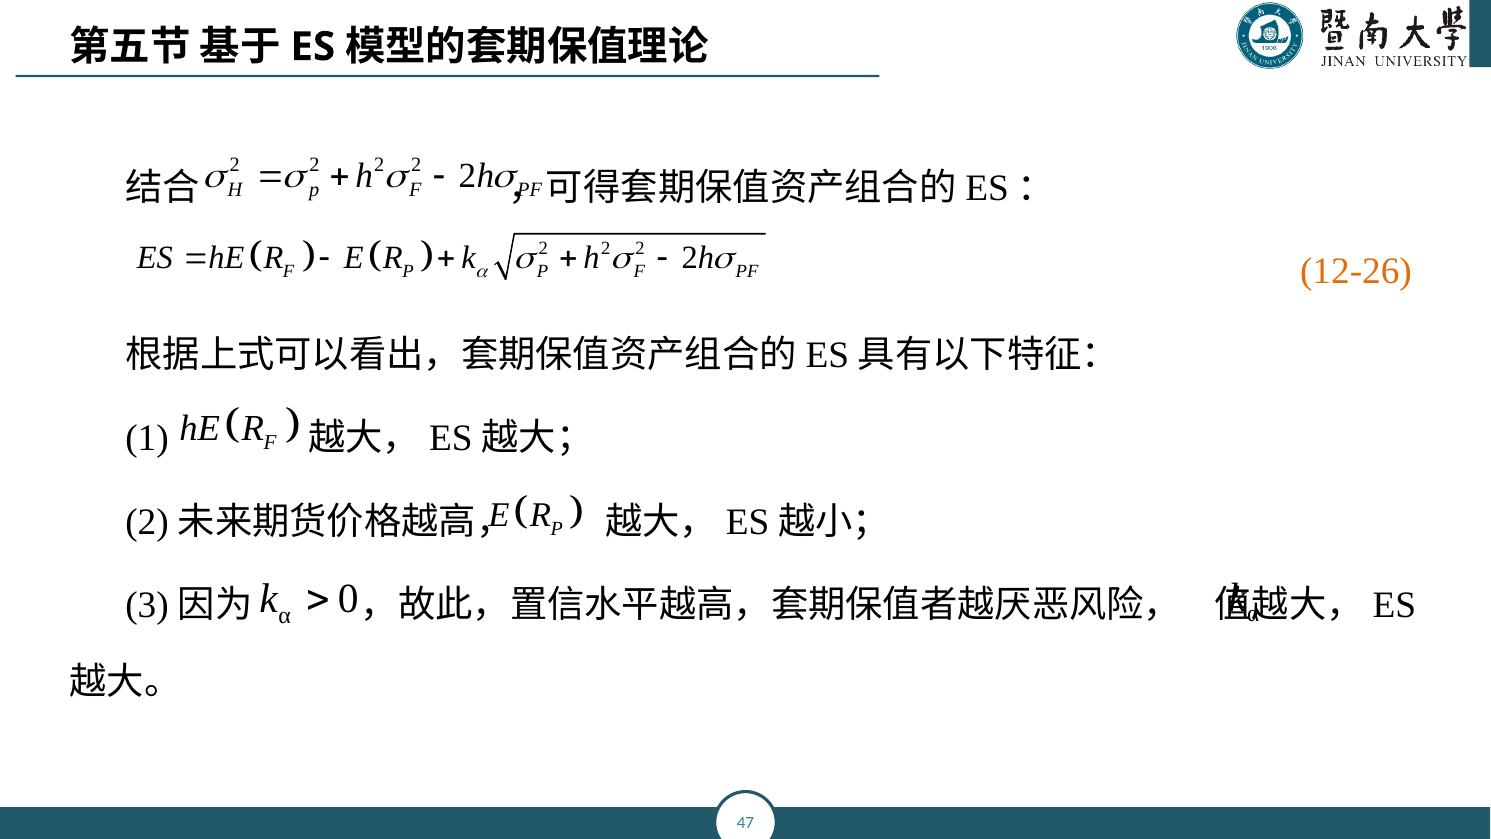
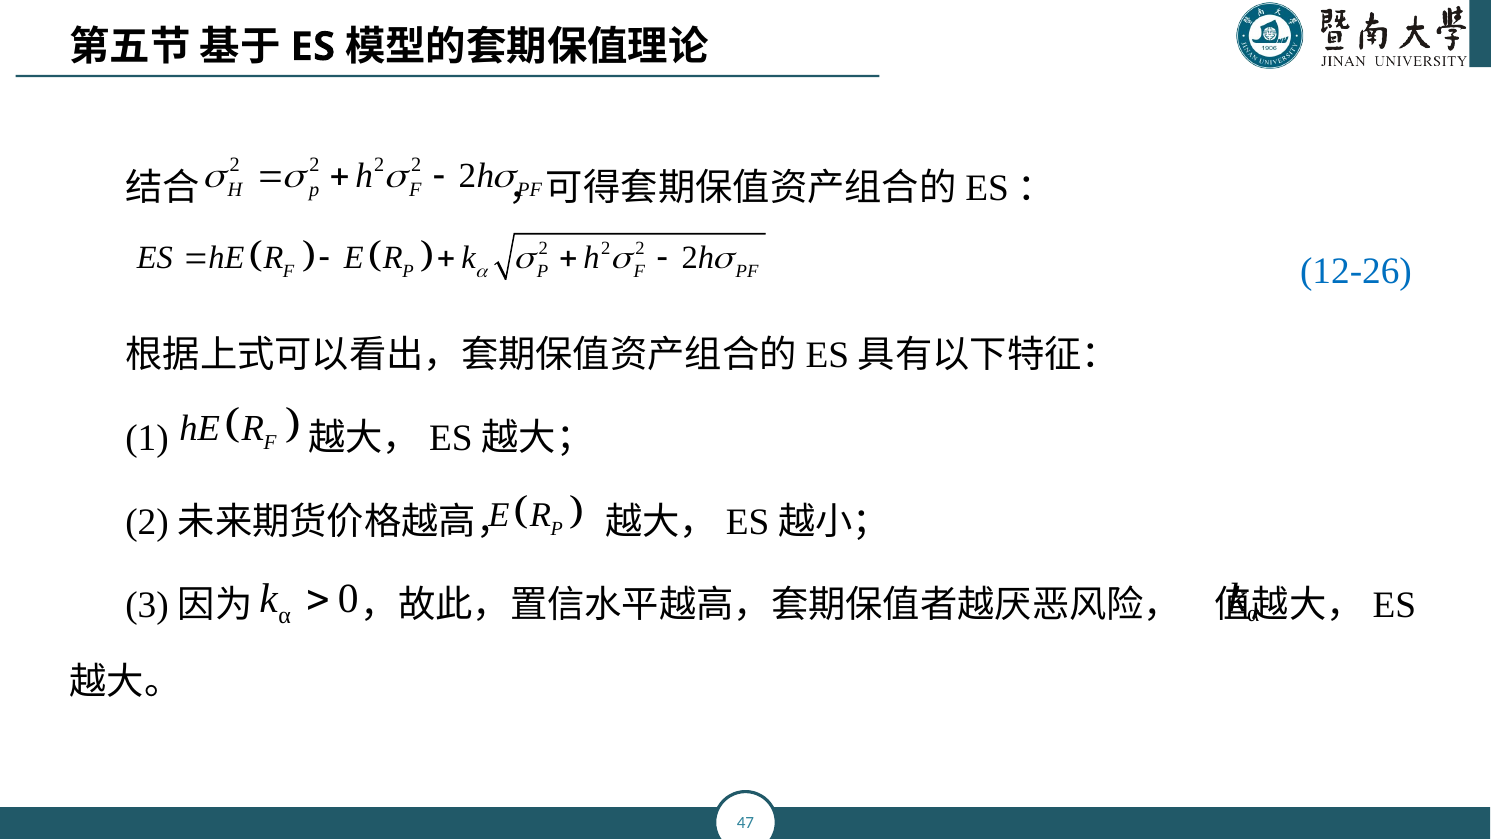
12-26 colour: orange -> blue
